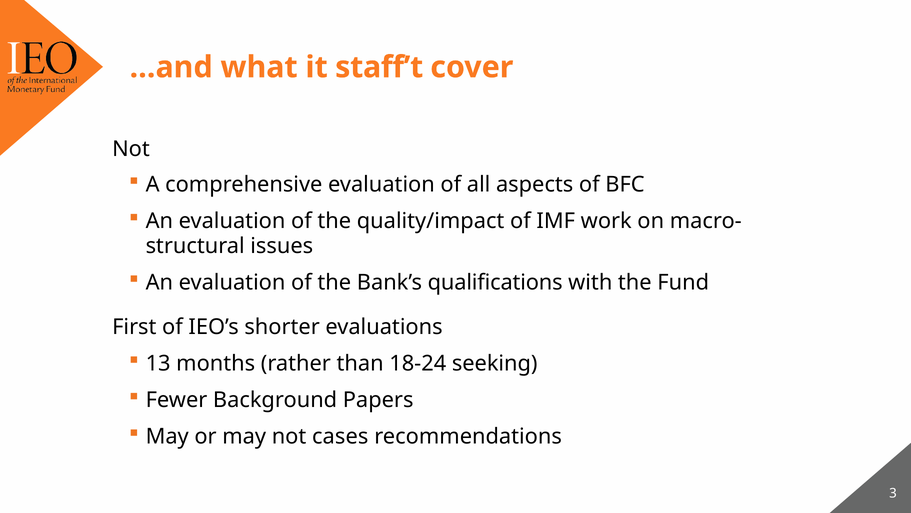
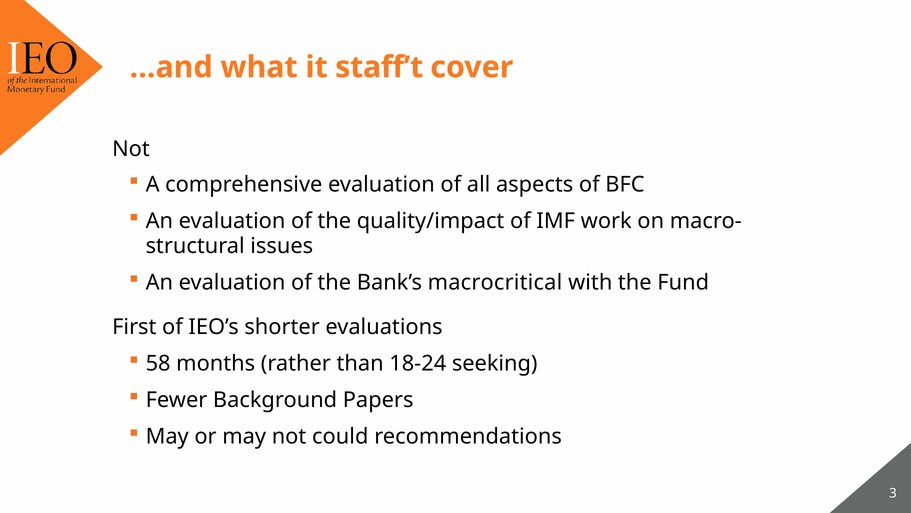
qualifications: qualifications -> macrocritical
13: 13 -> 58
cases: cases -> could
